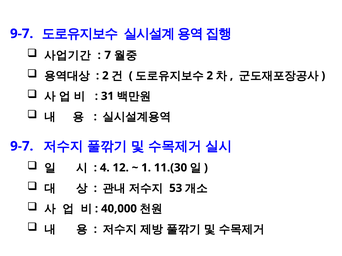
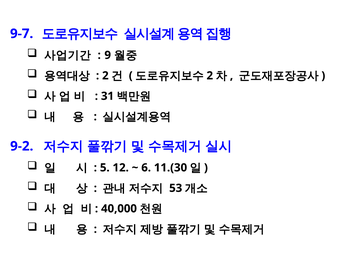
7: 7 -> 9
9-7 at (22, 146): 9-7 -> 9-2
4: 4 -> 5
1: 1 -> 6
